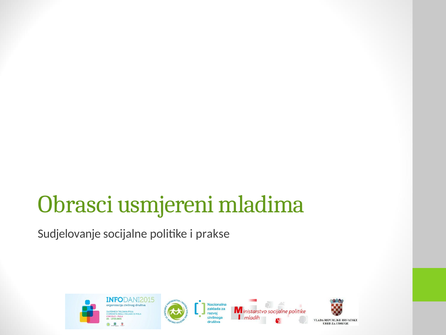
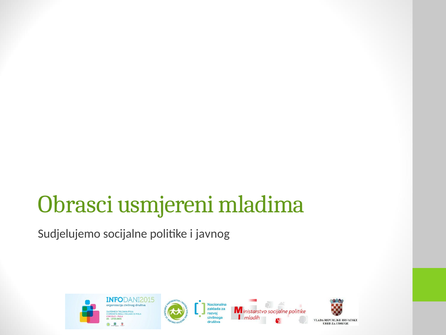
Sudjelovanje: Sudjelovanje -> Sudjelujemo
prakse: prakse -> javnog
